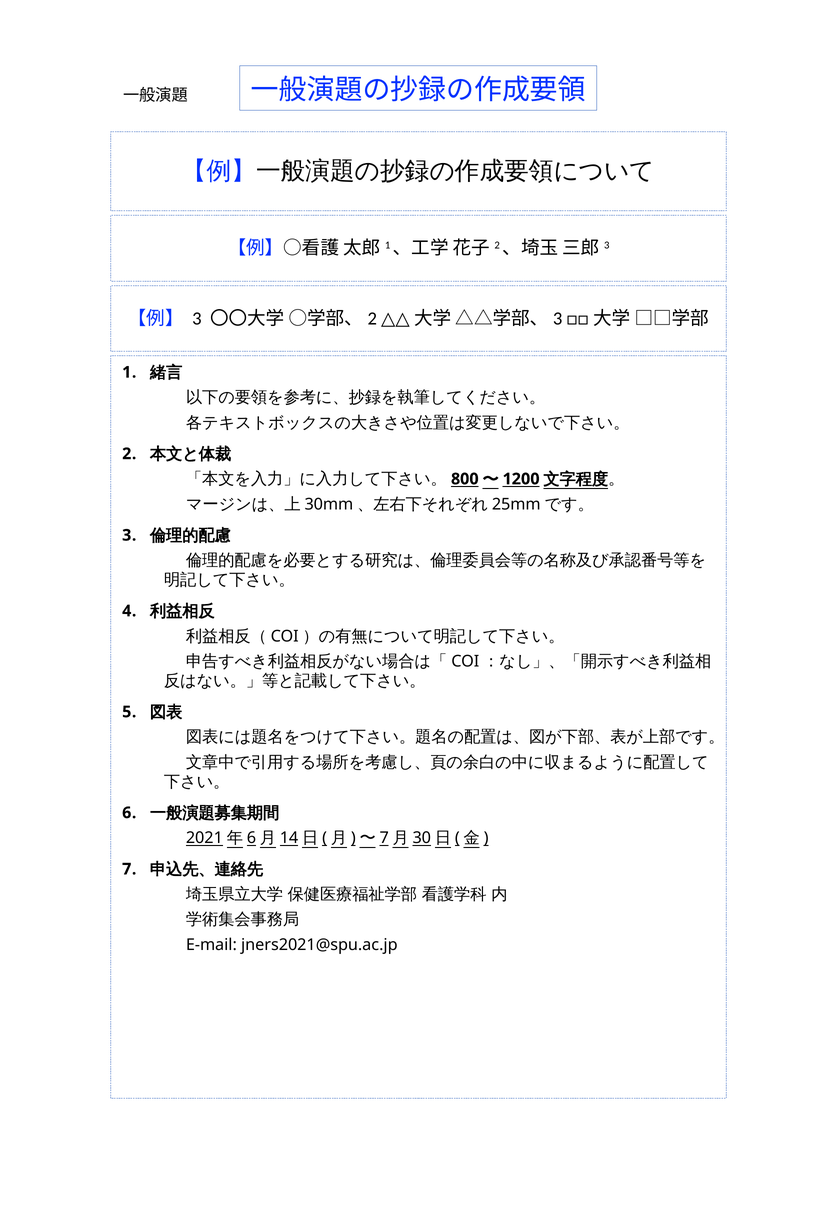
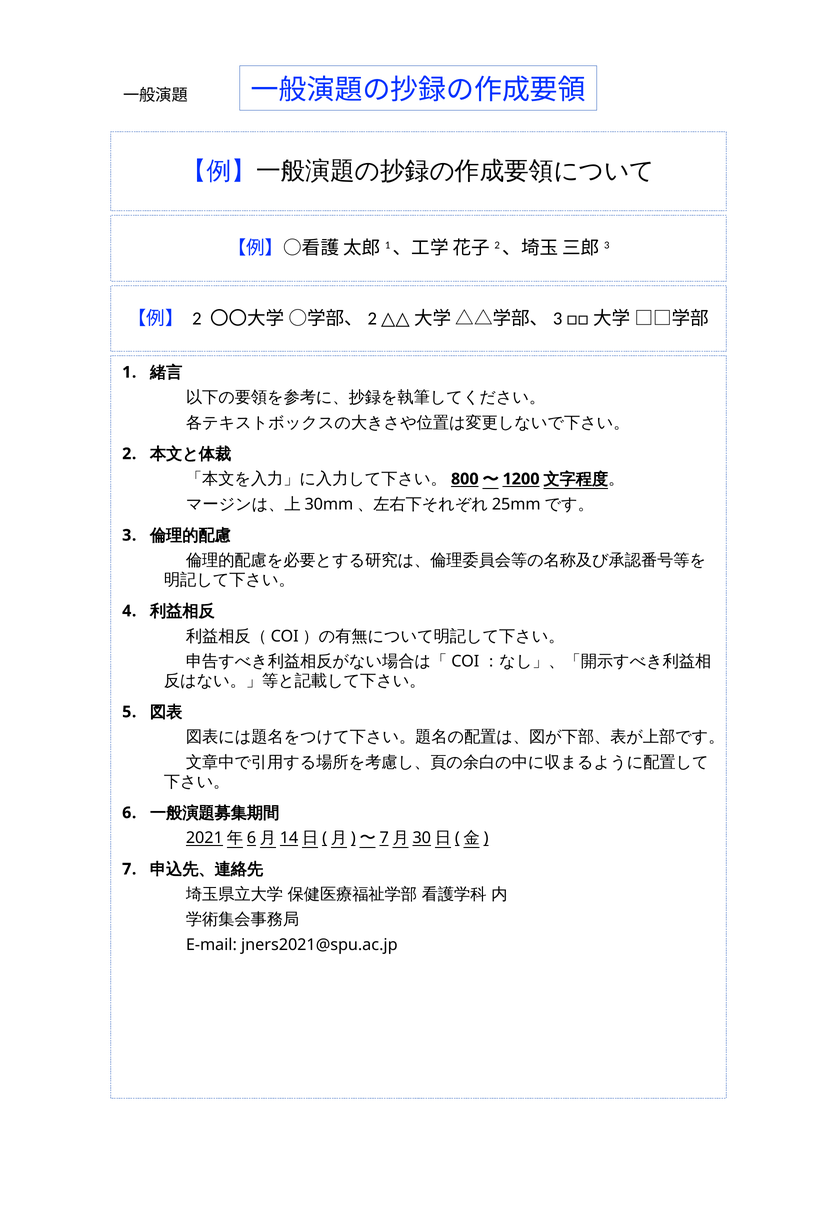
3 at (197, 318): 3 -> 2
